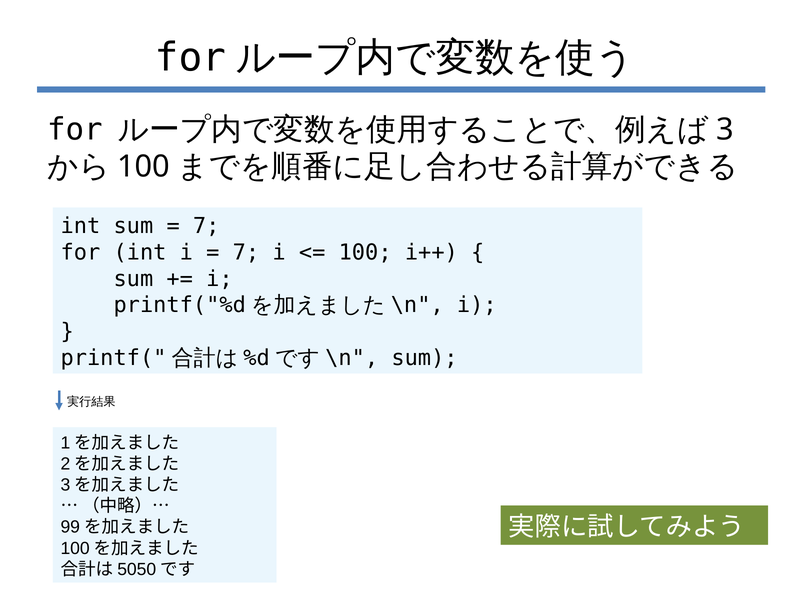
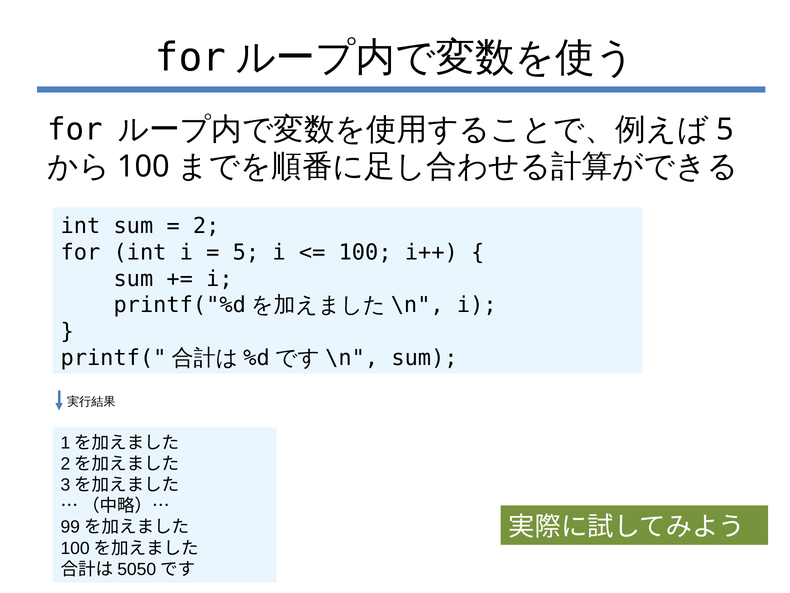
3 at (725, 129): 3 -> 5
7 at (206, 226): 7 -> 2
7 at (246, 252): 7 -> 5
